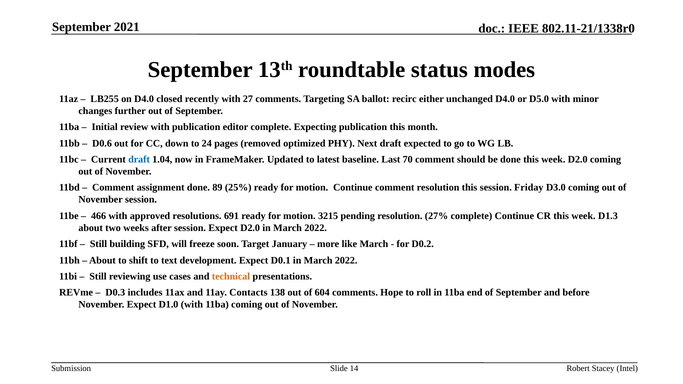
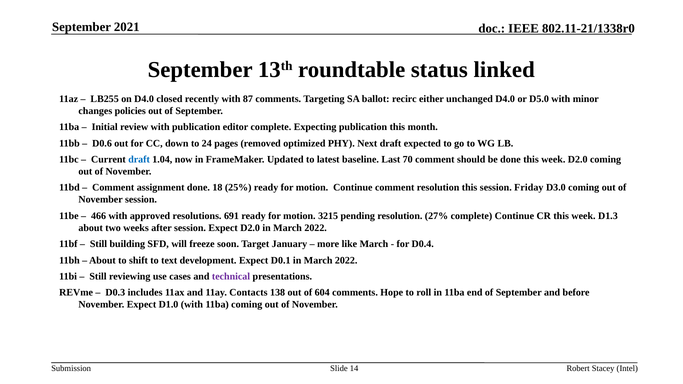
modes: modes -> linked
27: 27 -> 87
further: further -> policies
89: 89 -> 18
D0.2: D0.2 -> D0.4
technical colour: orange -> purple
